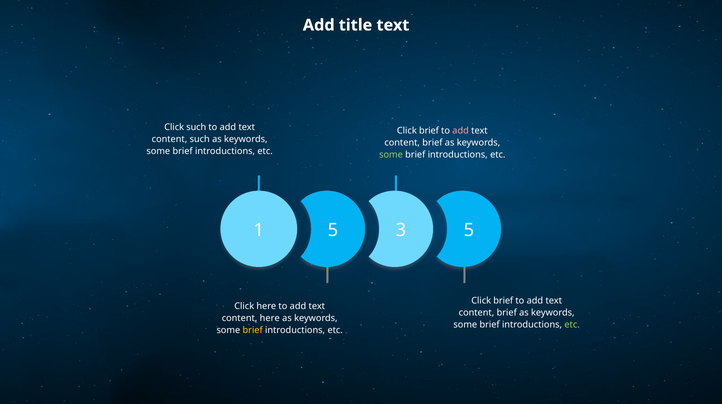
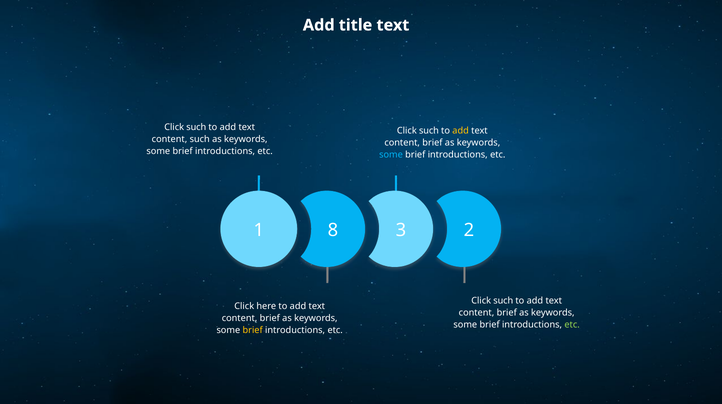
brief at (429, 131): brief -> such
add at (461, 131) colour: pink -> yellow
some at (391, 155) colour: light green -> light blue
1 5: 5 -> 8
3 5: 5 -> 2
brief at (503, 301): brief -> such
here at (270, 319): here -> brief
